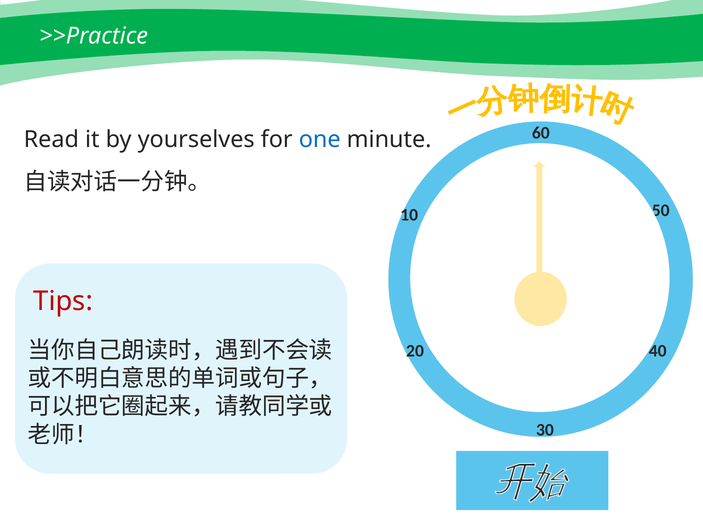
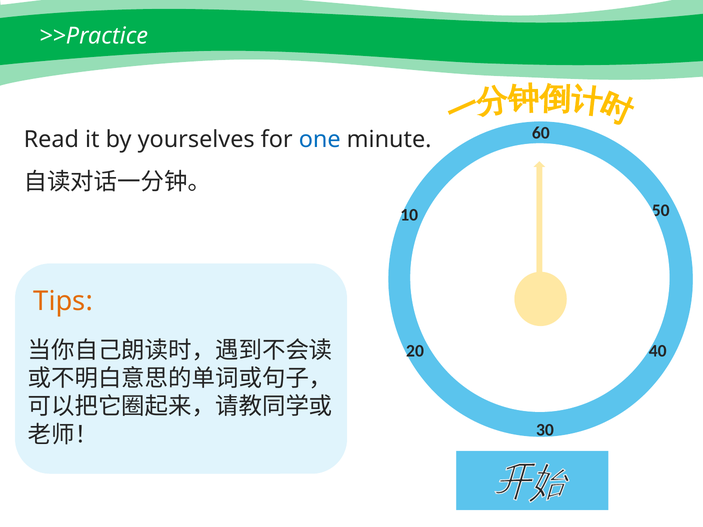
Tips colour: red -> orange
